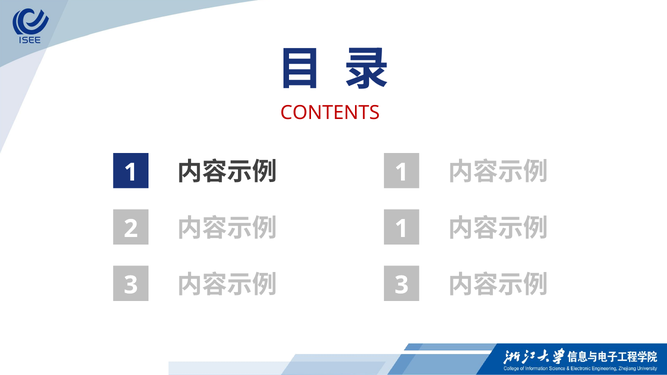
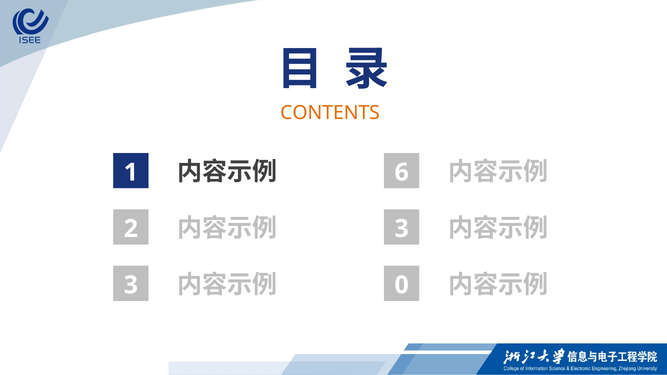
CONTENTS colour: red -> orange
1 at (402, 172): 1 -> 6
1 at (402, 229): 1 -> 3
3 at (402, 285): 3 -> 0
